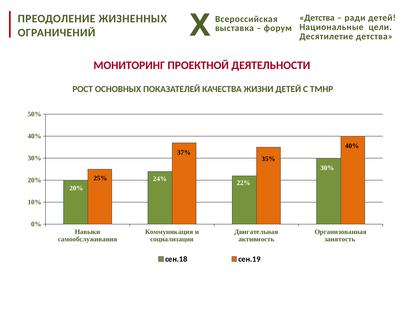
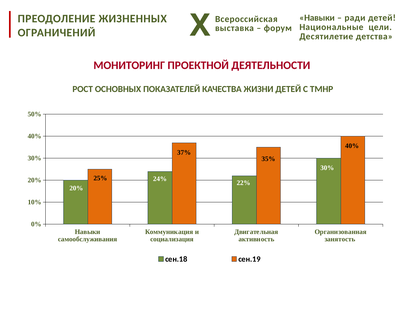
Детства at (317, 18): Детства -> Навыки
